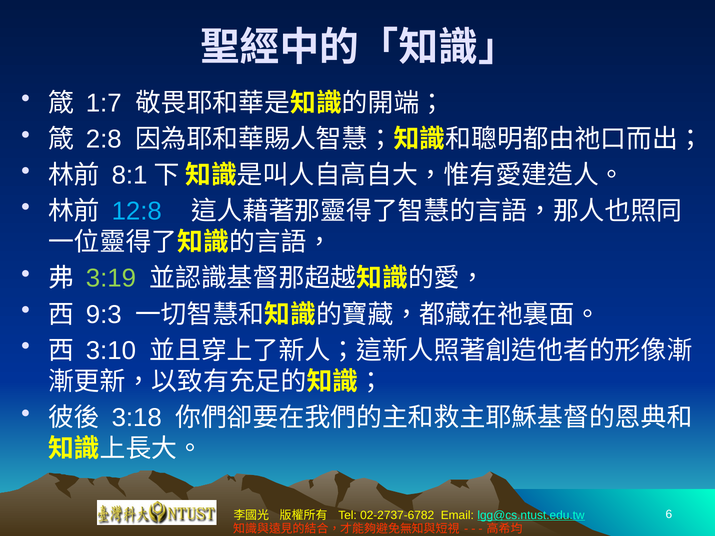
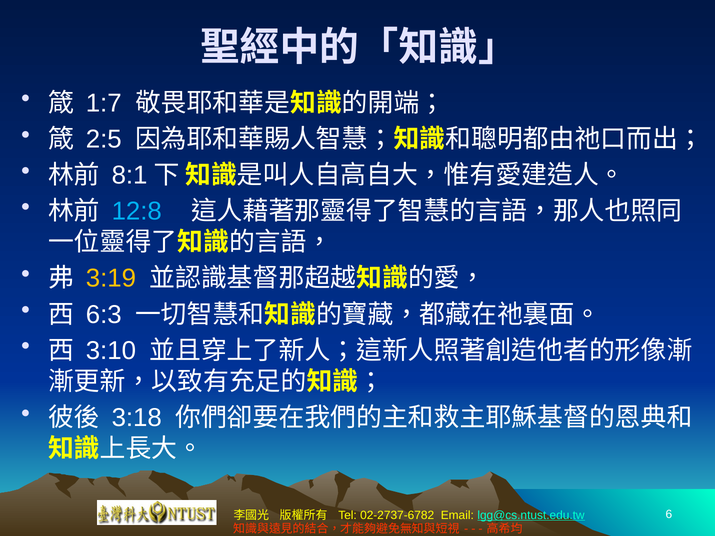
2:8: 2:8 -> 2:5
3:19 colour: light green -> yellow
9:3: 9:3 -> 6:3
